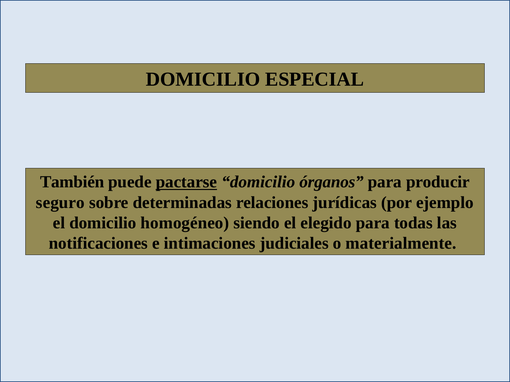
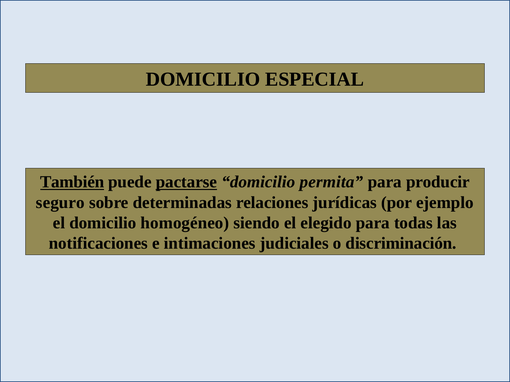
También underline: none -> present
órganos: órganos -> permita
materialmente: materialmente -> discriminación
